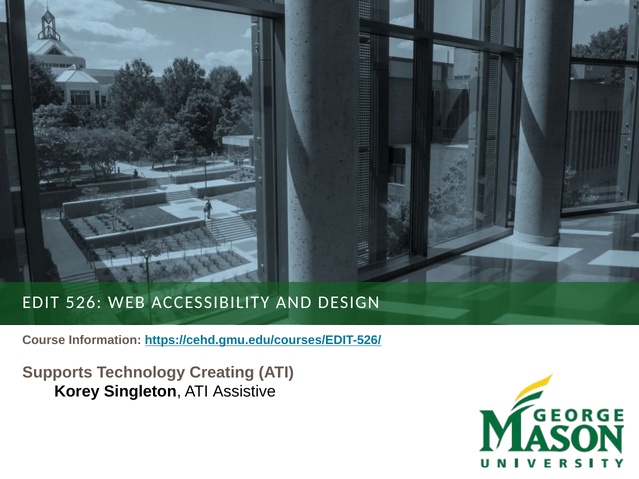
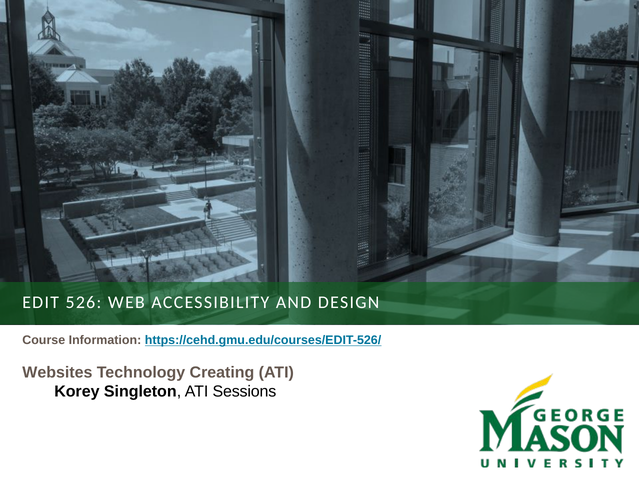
Supports: Supports -> Websites
Assistive: Assistive -> Sessions
